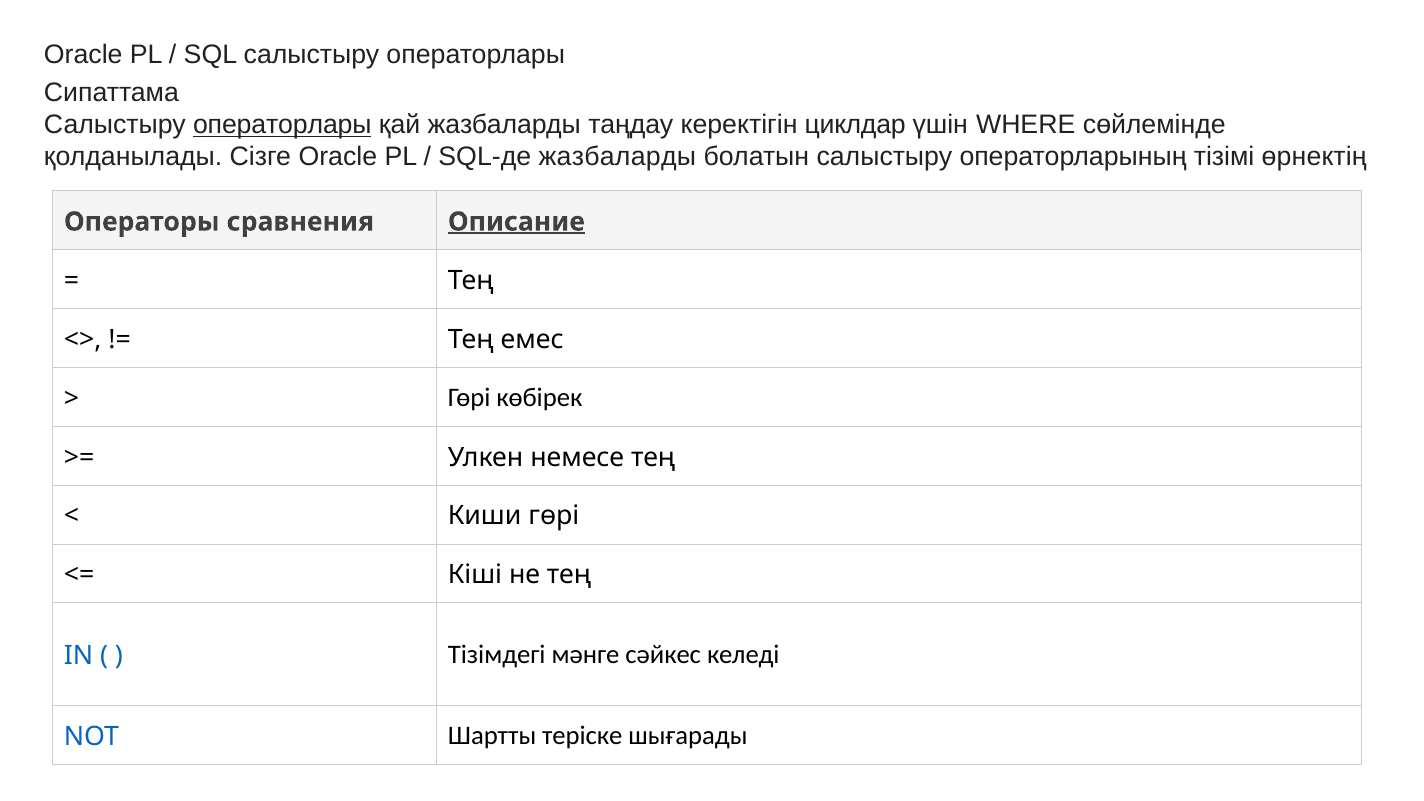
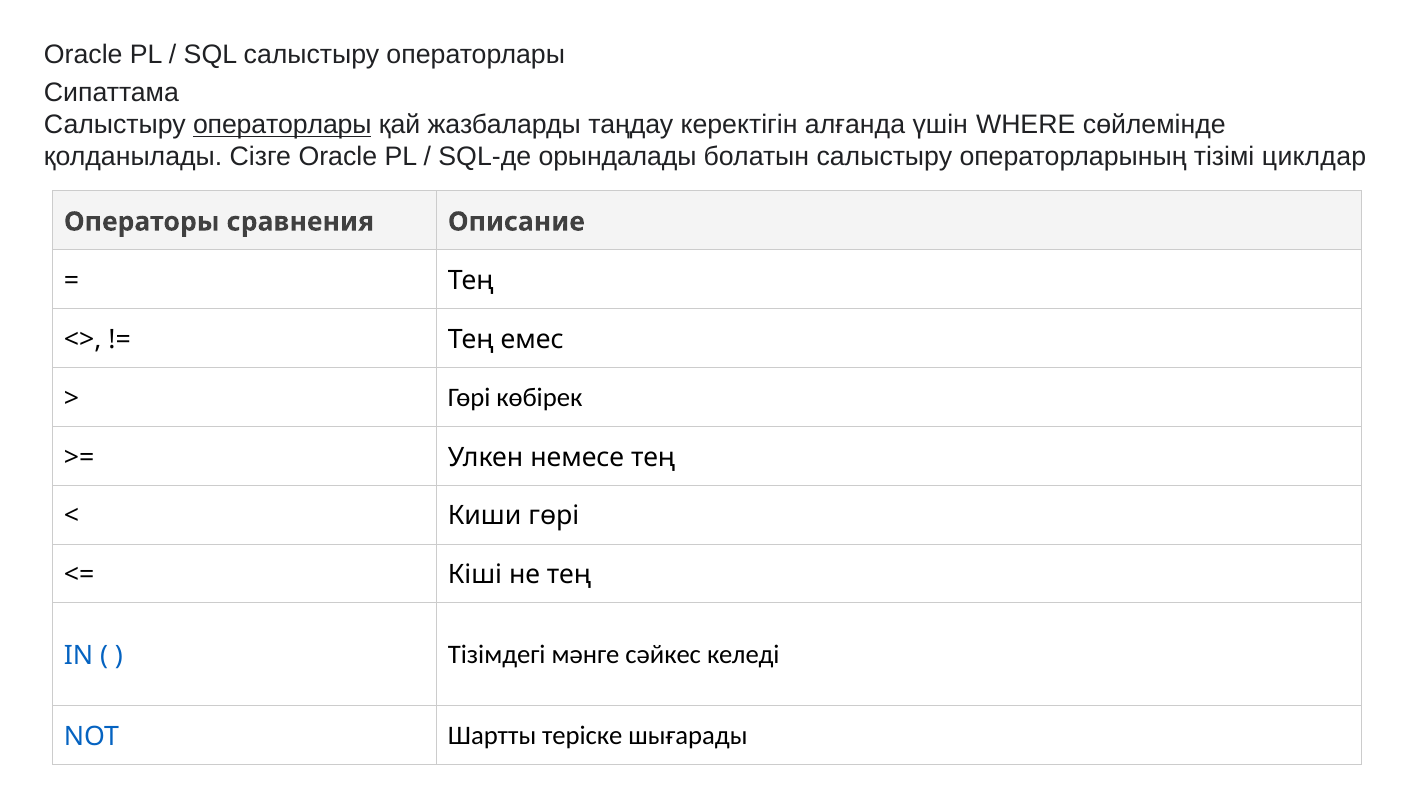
циклдар: циклдар -> алғанда
SQL-де жазбаларды: жазбаларды -> орындалады
өрнектің: өрнектің -> циклдар
Описание underline: present -> none
